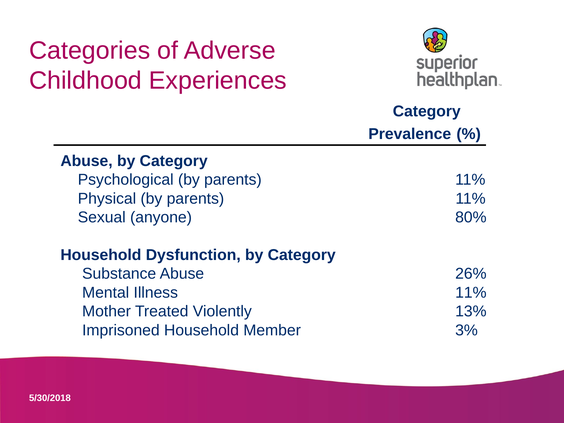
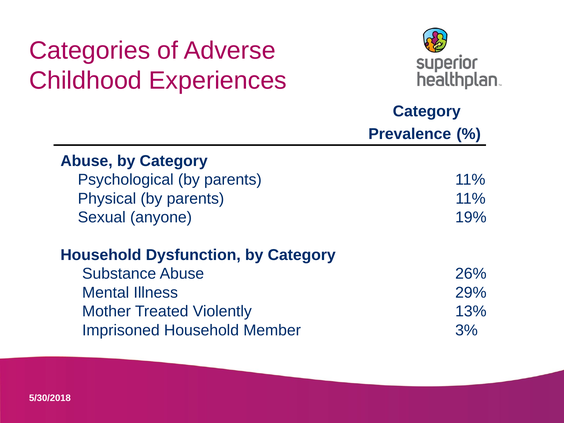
80%: 80% -> 19%
Illness 11%: 11% -> 29%
